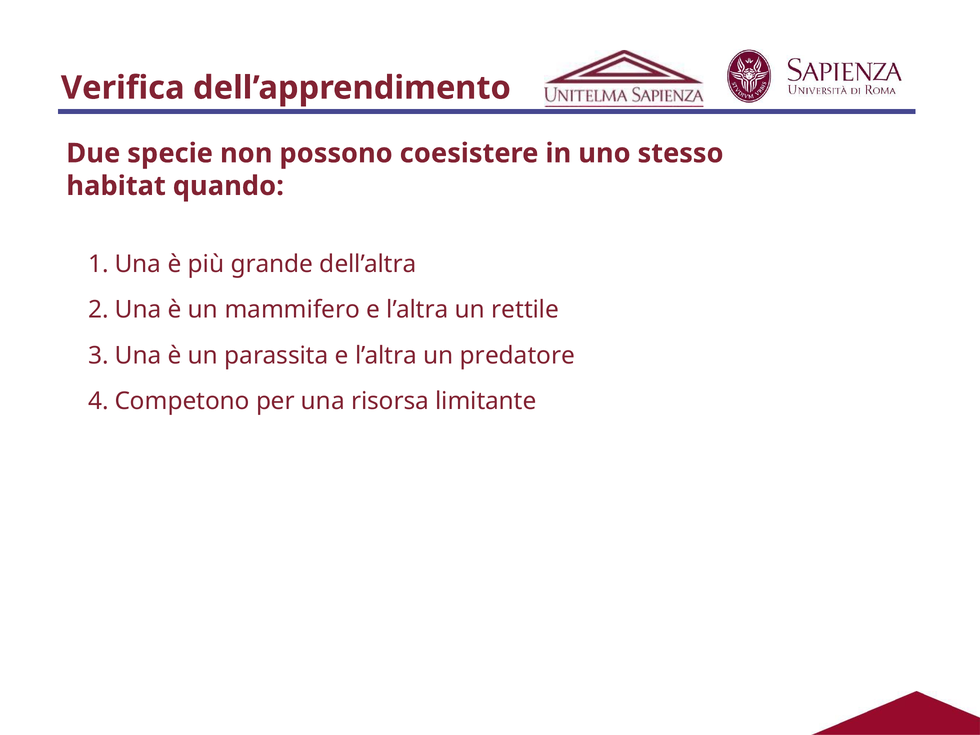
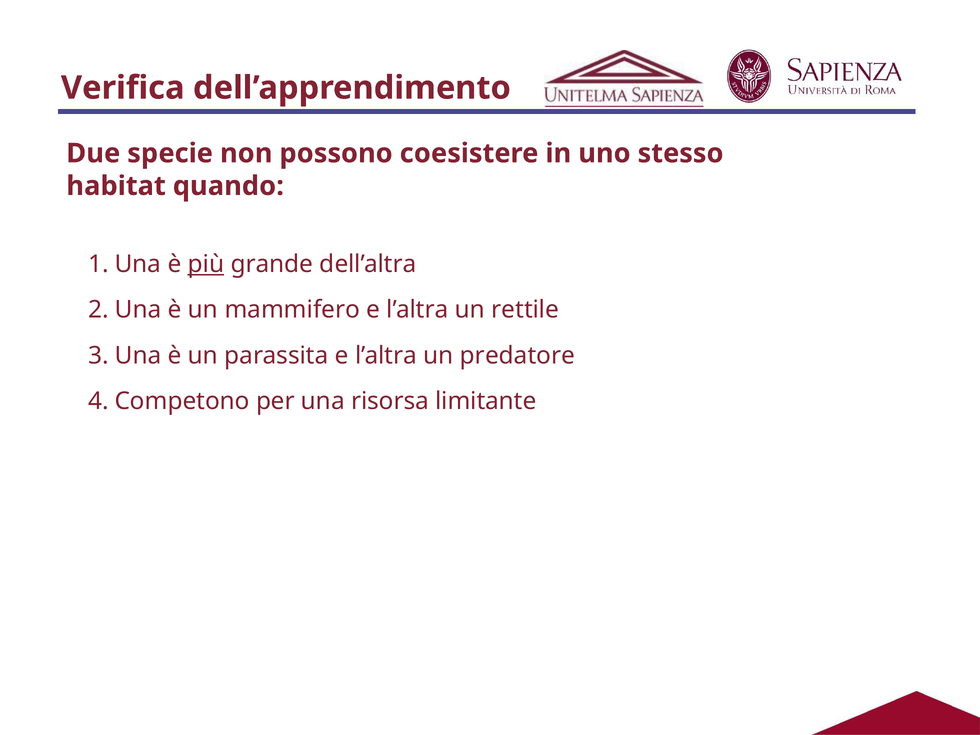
più underline: none -> present
